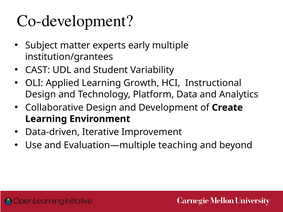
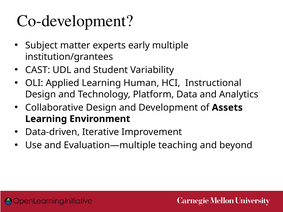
Growth: Growth -> Human
Create: Create -> Assets
